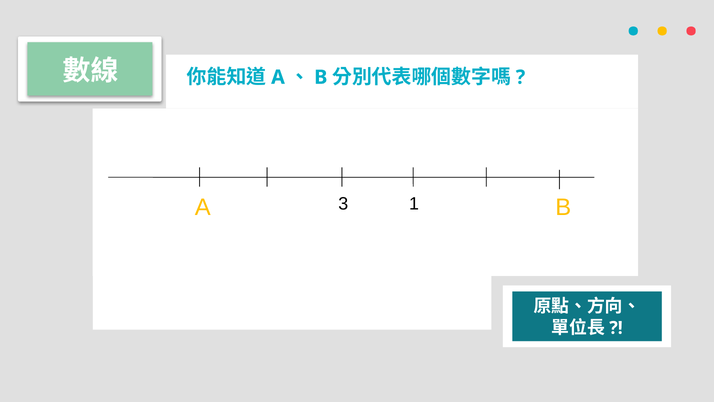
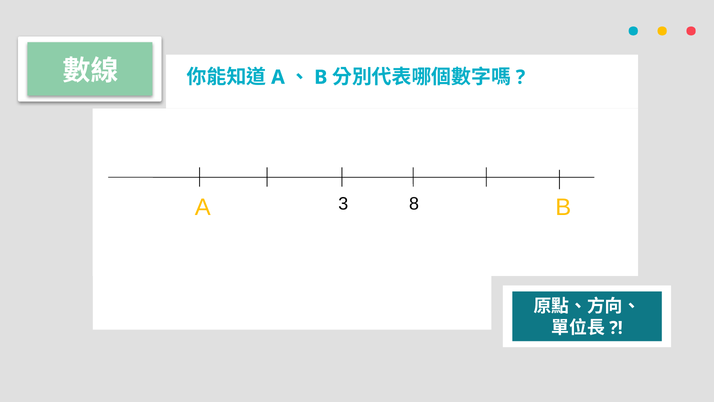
1: 1 -> 8
